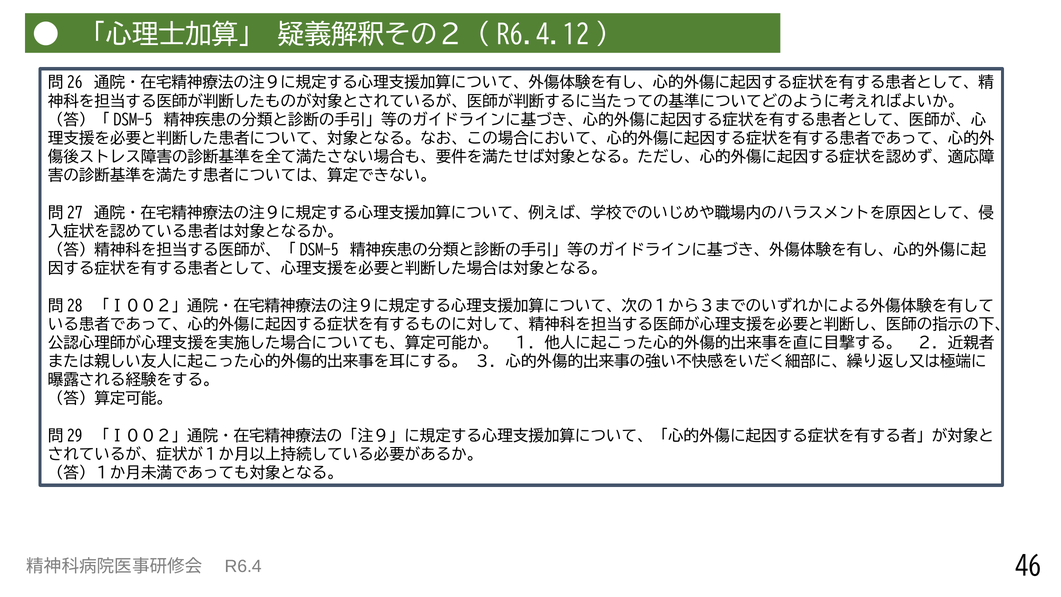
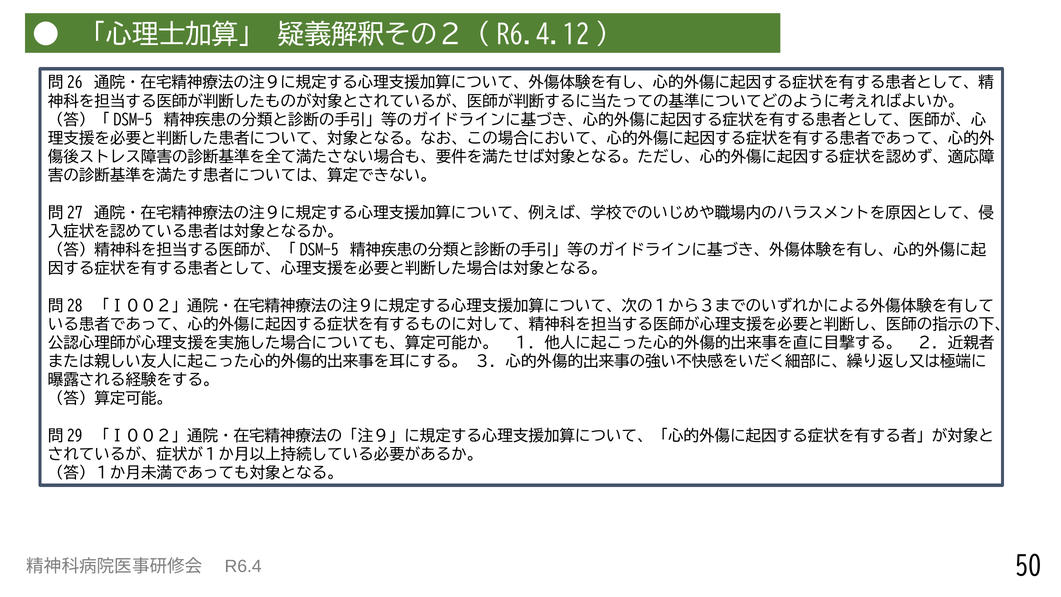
46: 46 -> 50
